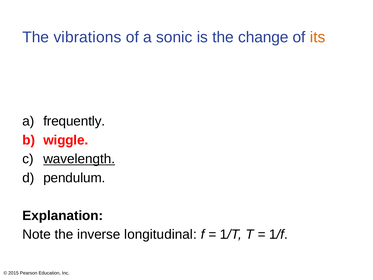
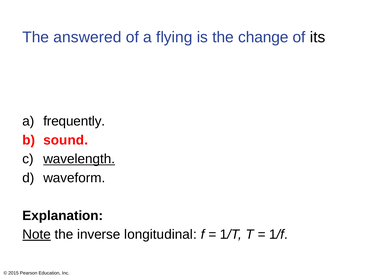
vibrations: vibrations -> answered
sonic: sonic -> flying
its colour: orange -> black
wiggle: wiggle -> sound
pendulum: pendulum -> waveform
Note underline: none -> present
